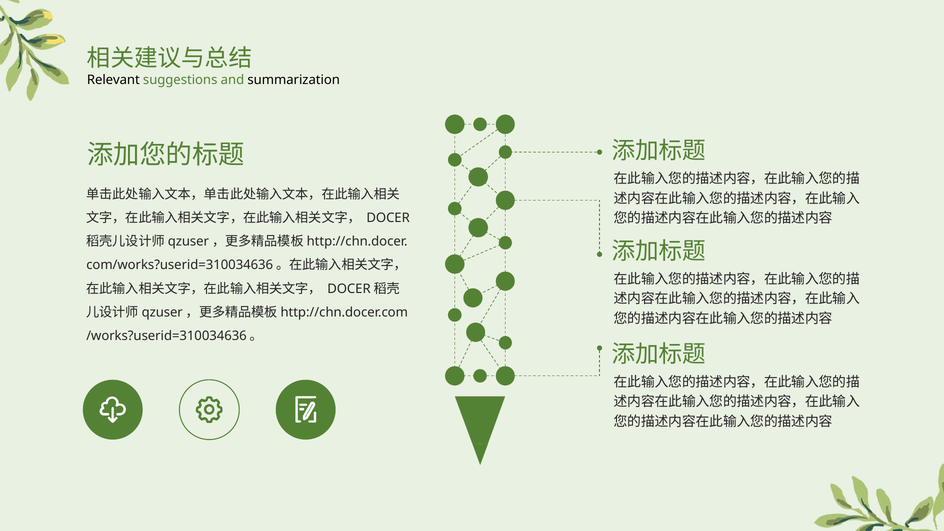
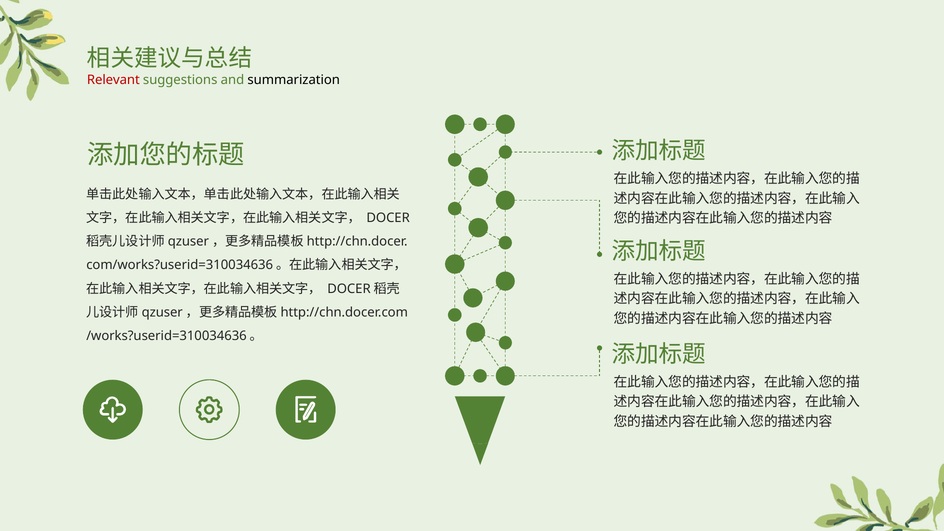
Relevant colour: black -> red
